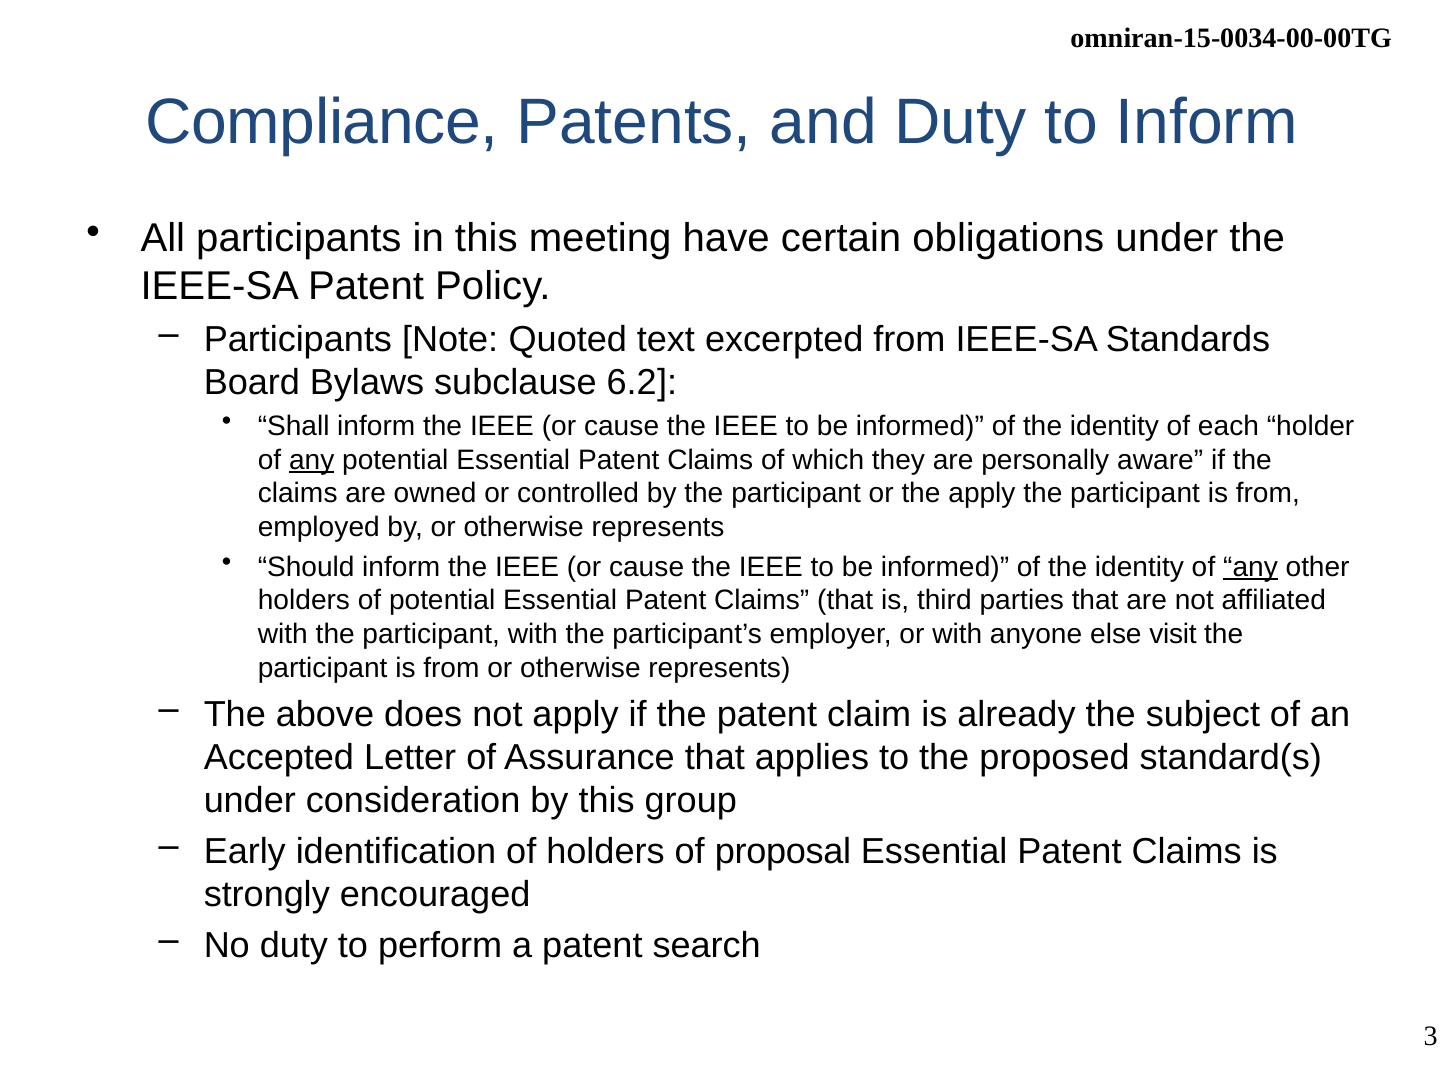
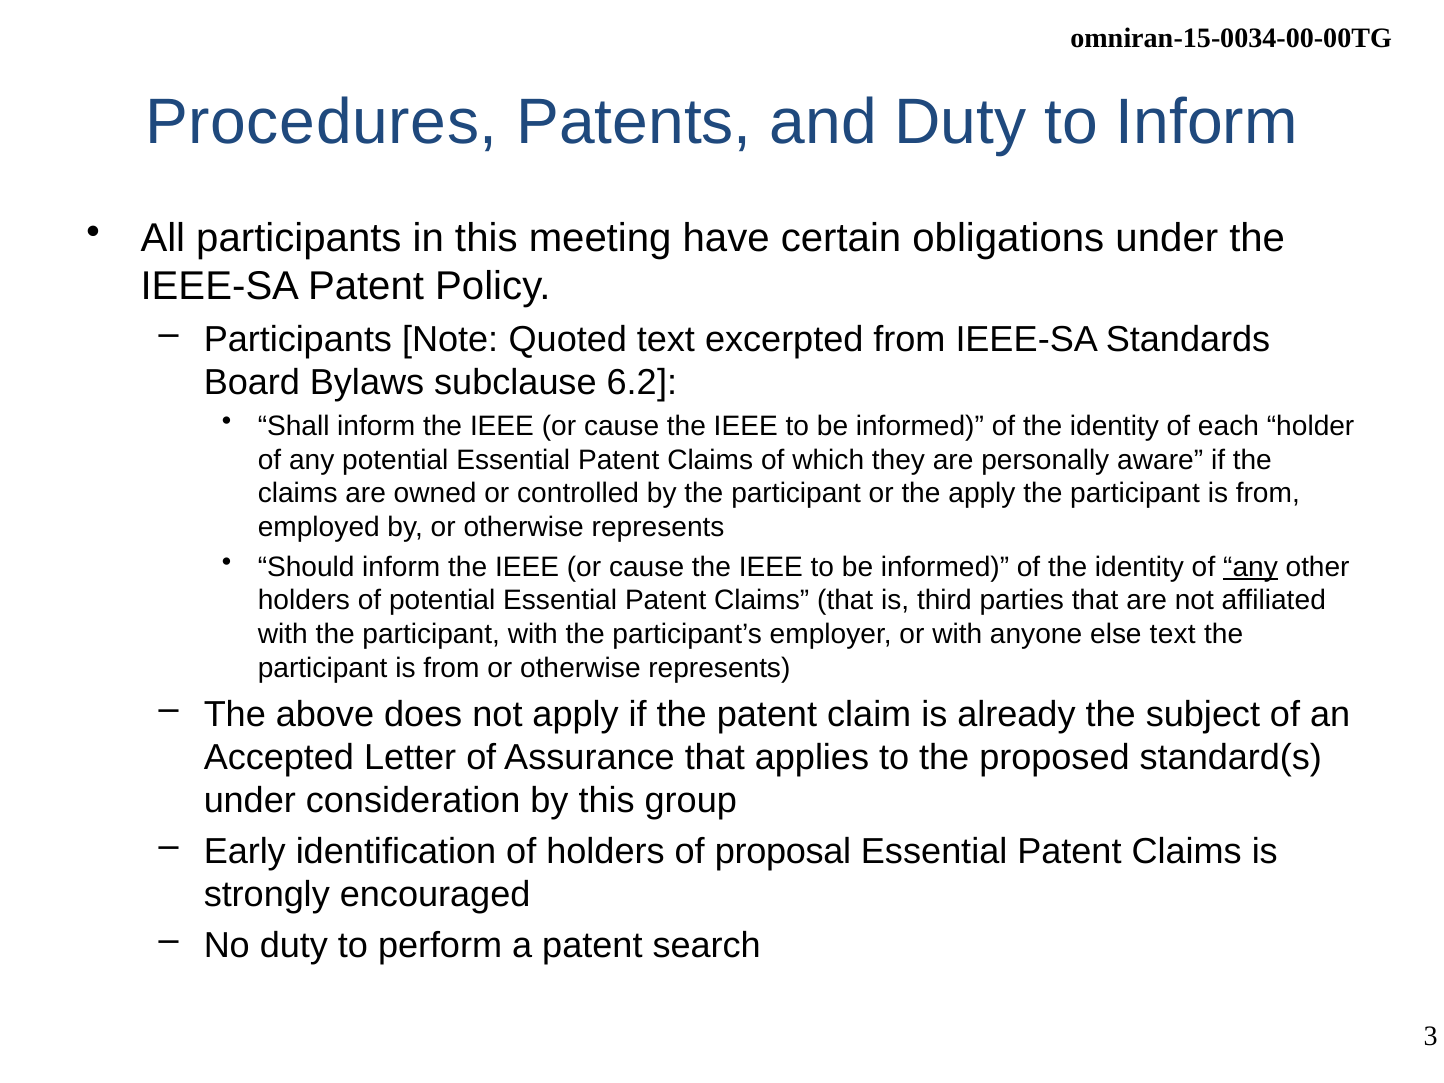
Compliance: Compliance -> Procedures
any at (312, 460) underline: present -> none
else visit: visit -> text
